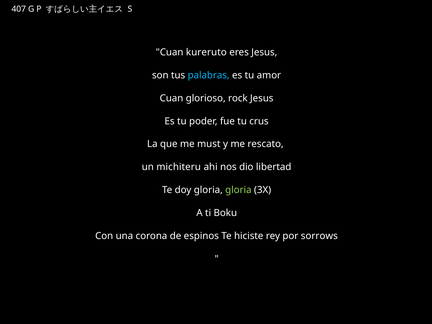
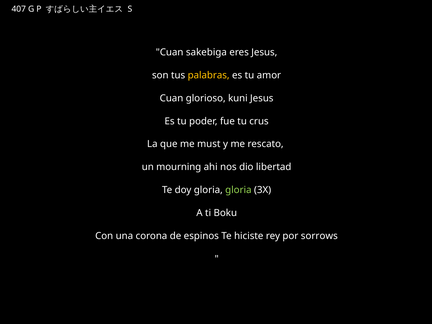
kureruto: kureruto -> sakebiga
palabras colour: light blue -> yellow
rock: rock -> kuni
michiteru: michiteru -> mourning
